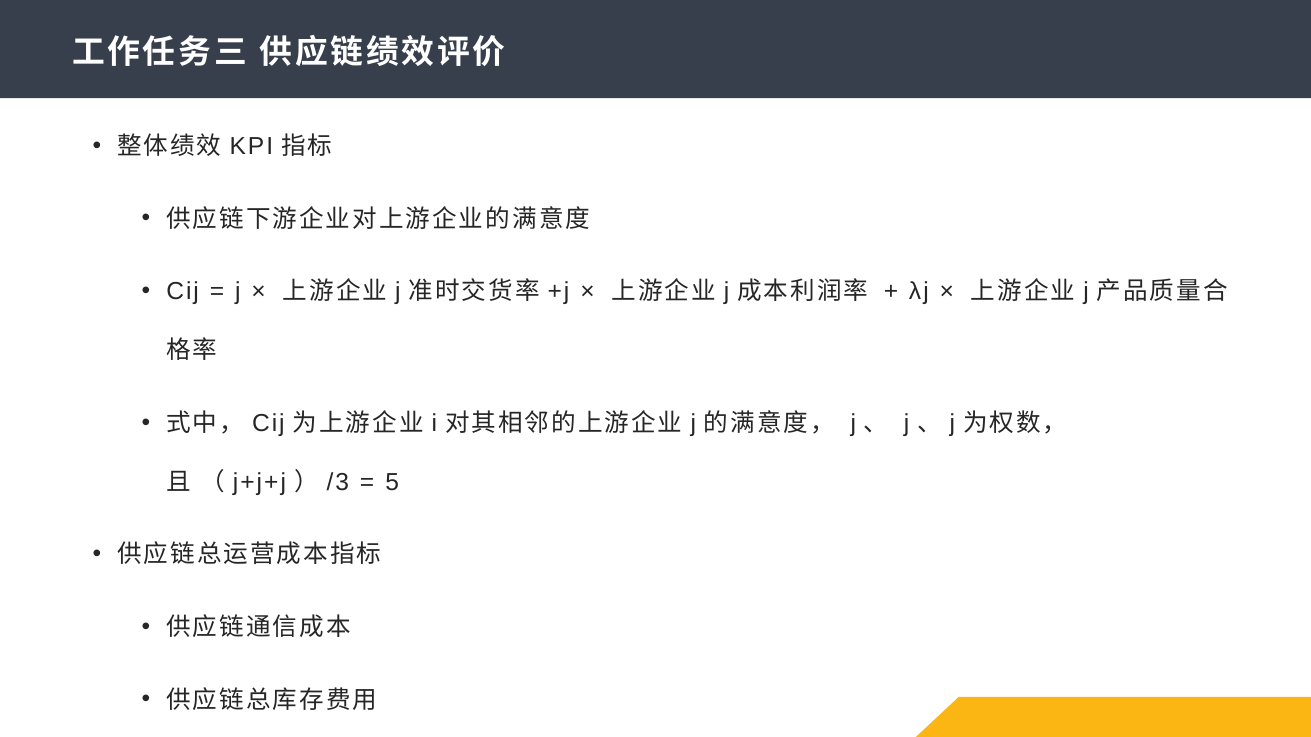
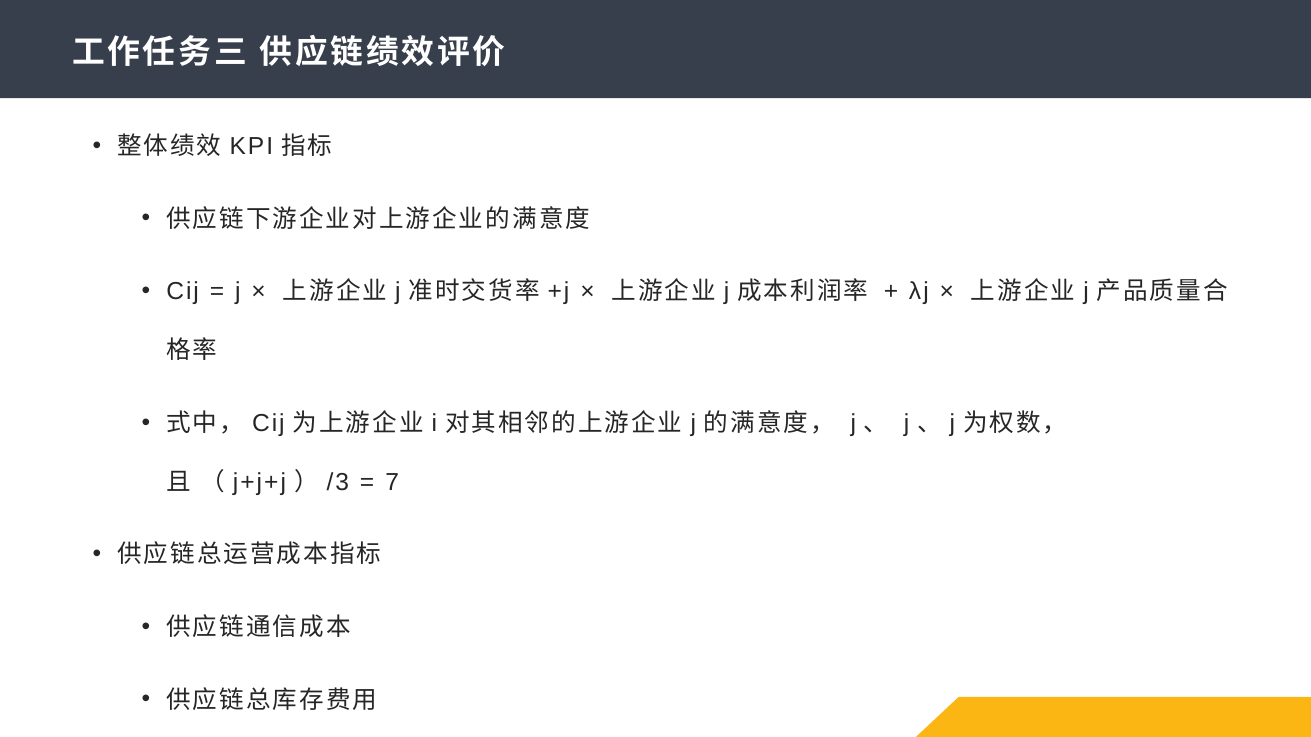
5: 5 -> 7
